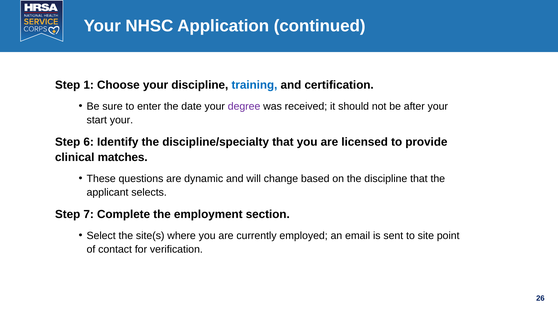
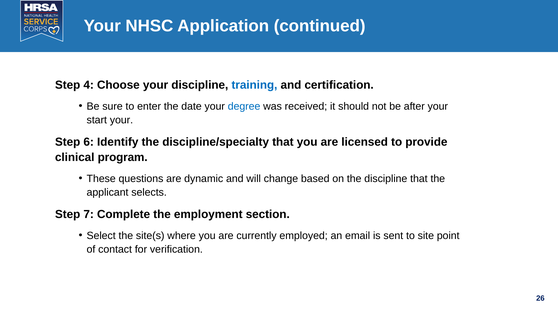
1: 1 -> 4
degree colour: purple -> blue
matches: matches -> program
